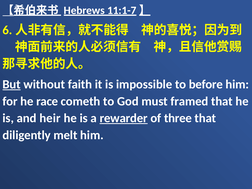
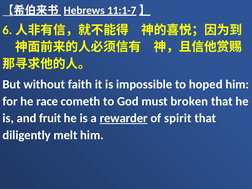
But underline: present -> none
before: before -> hoped
framed: framed -> broken
heir: heir -> fruit
three: three -> spirit
